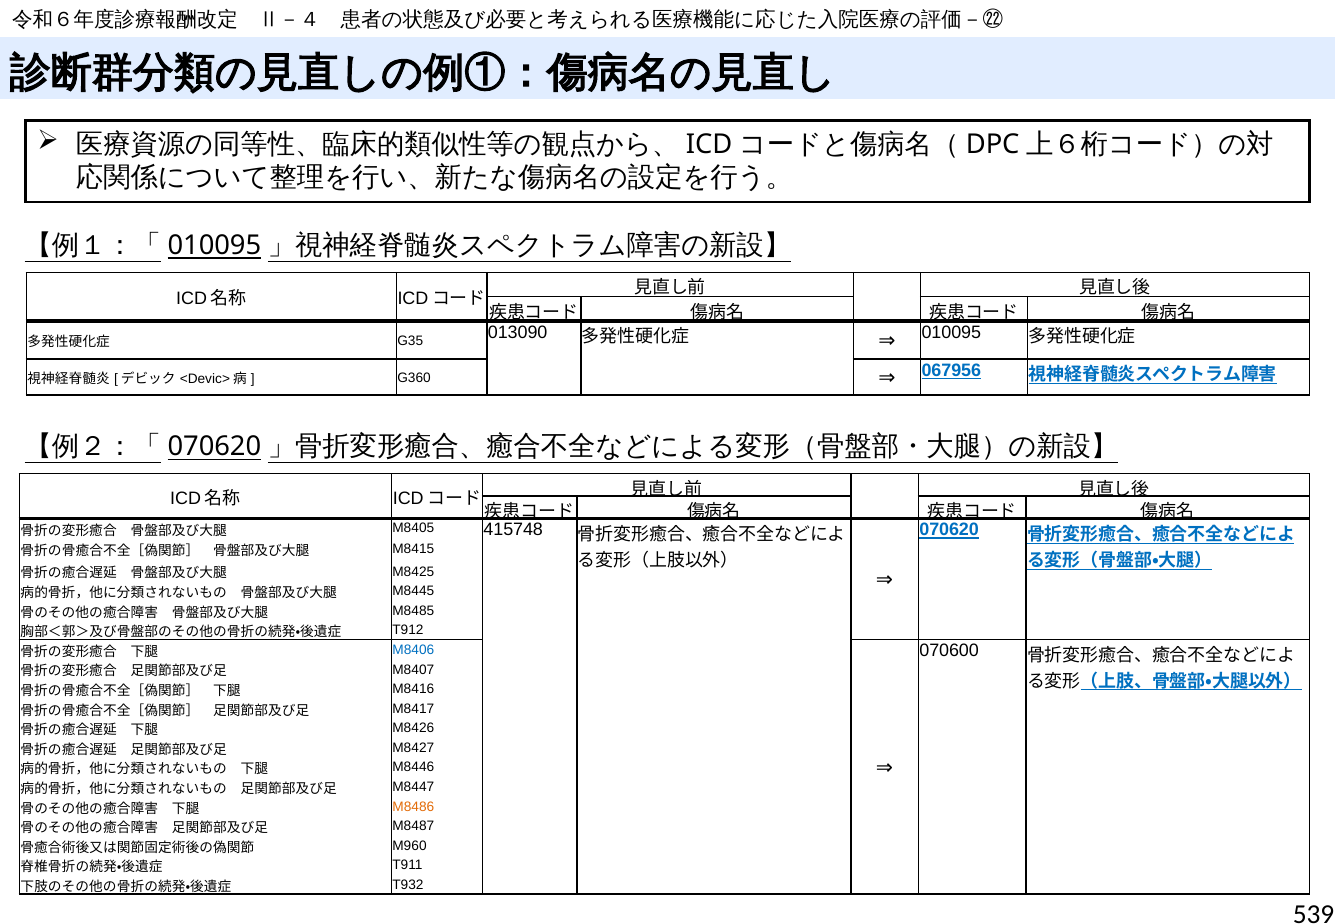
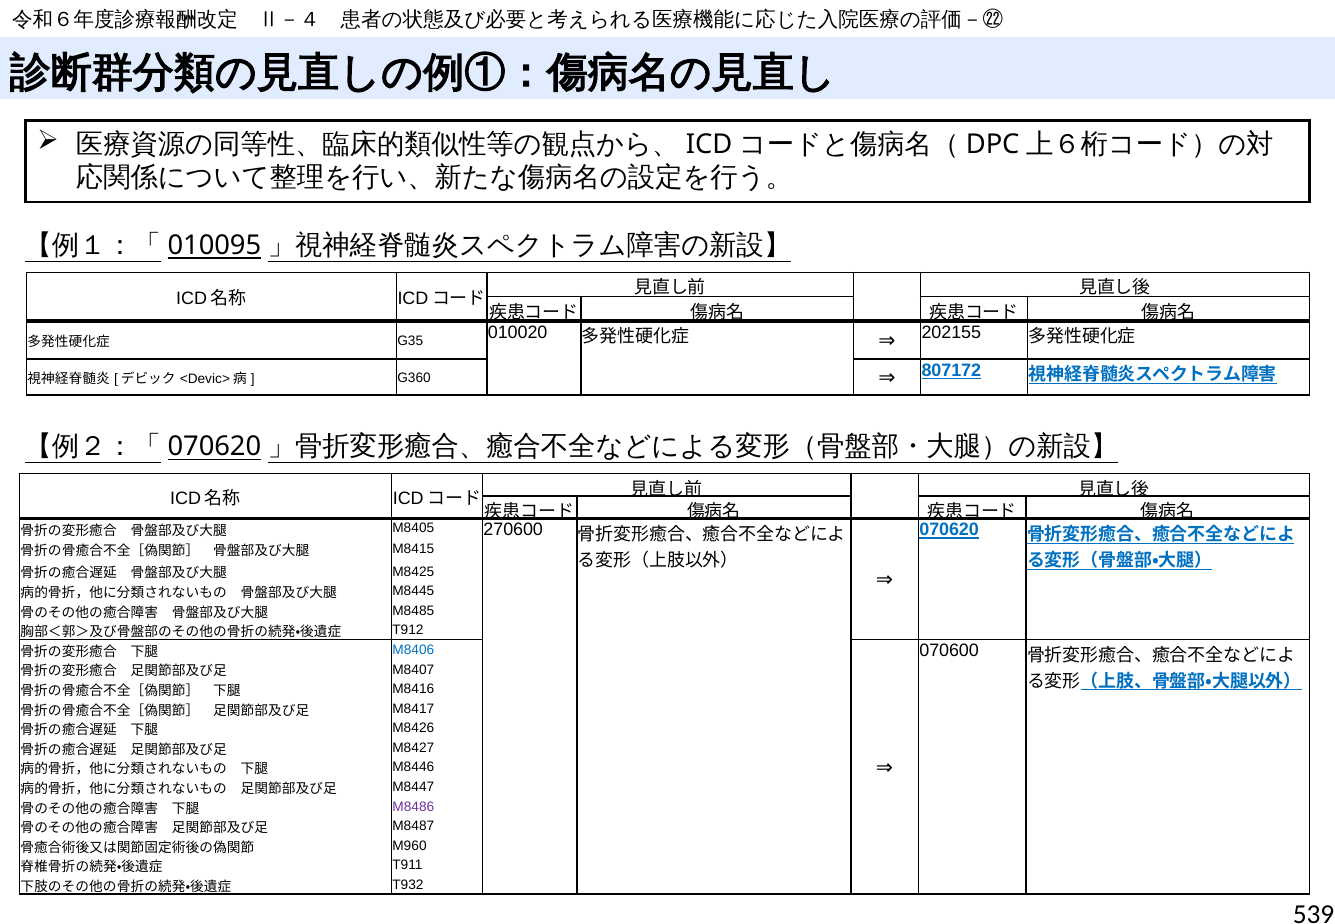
013090: 013090 -> 010020
010095: 010095 -> 202155
067956: 067956 -> 807172
415748: 415748 -> 270600
M8486 colour: orange -> purple
